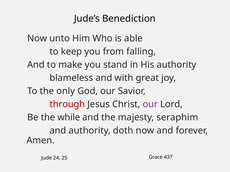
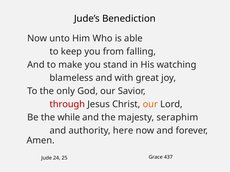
His authority: authority -> watching
our at (150, 104) colour: purple -> orange
doth: doth -> here
